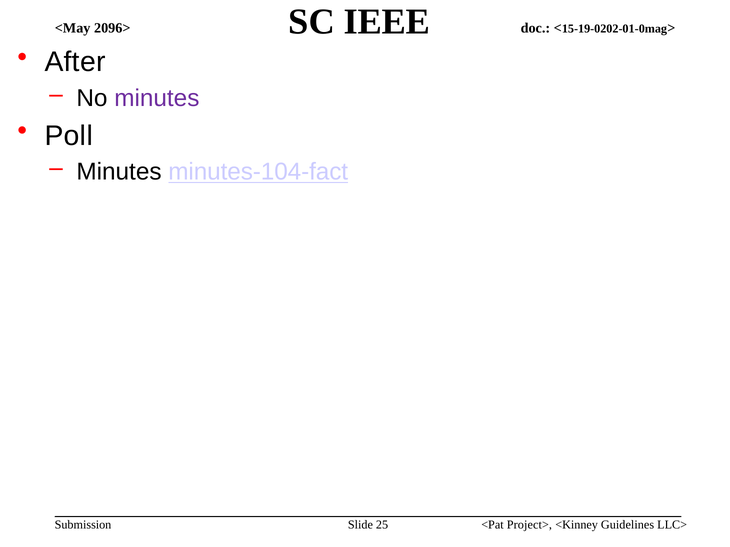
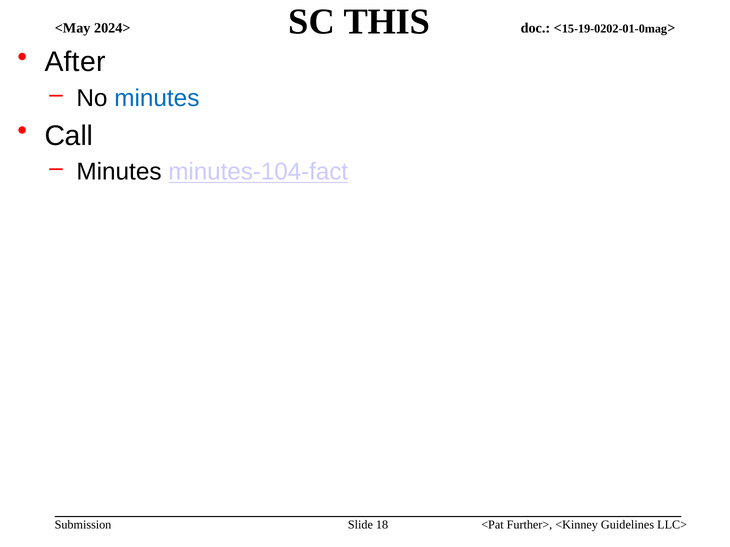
IEEE: IEEE -> THIS
2096>: 2096> -> 2024>
minutes at (157, 98) colour: purple -> blue
Poll: Poll -> Call
25: 25 -> 18
Project>: Project> -> Further>
